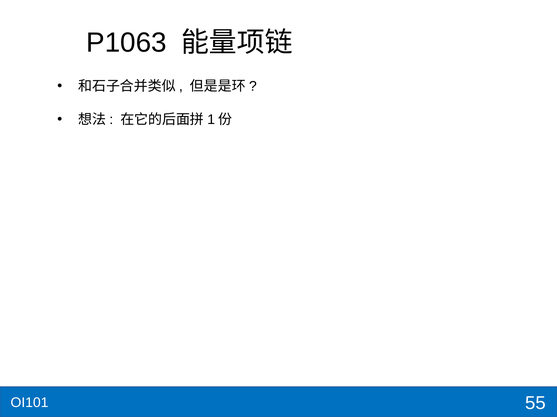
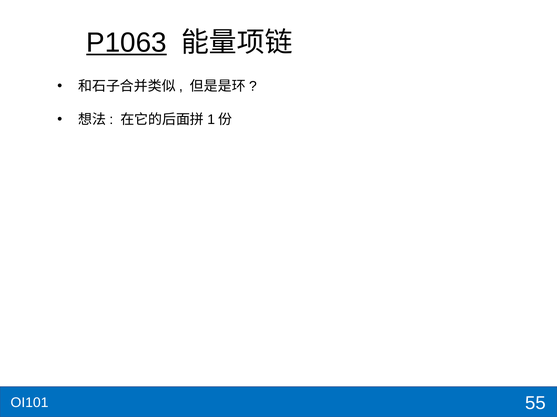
P1063 underline: none -> present
